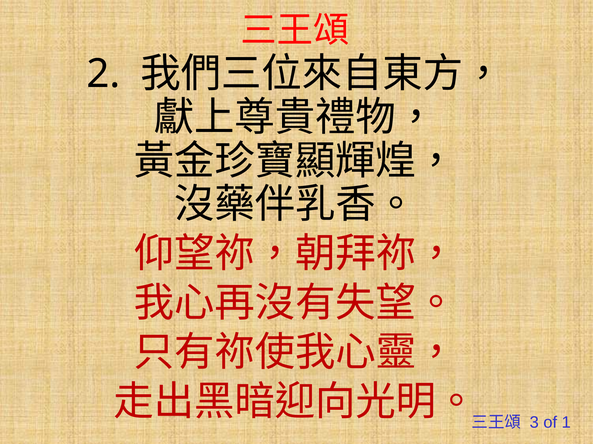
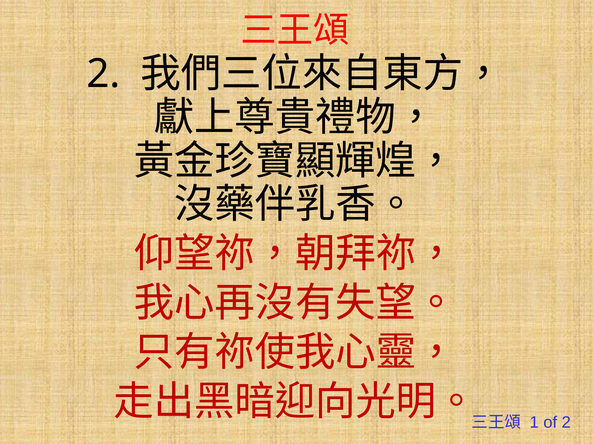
3: 3 -> 1
of 1: 1 -> 2
